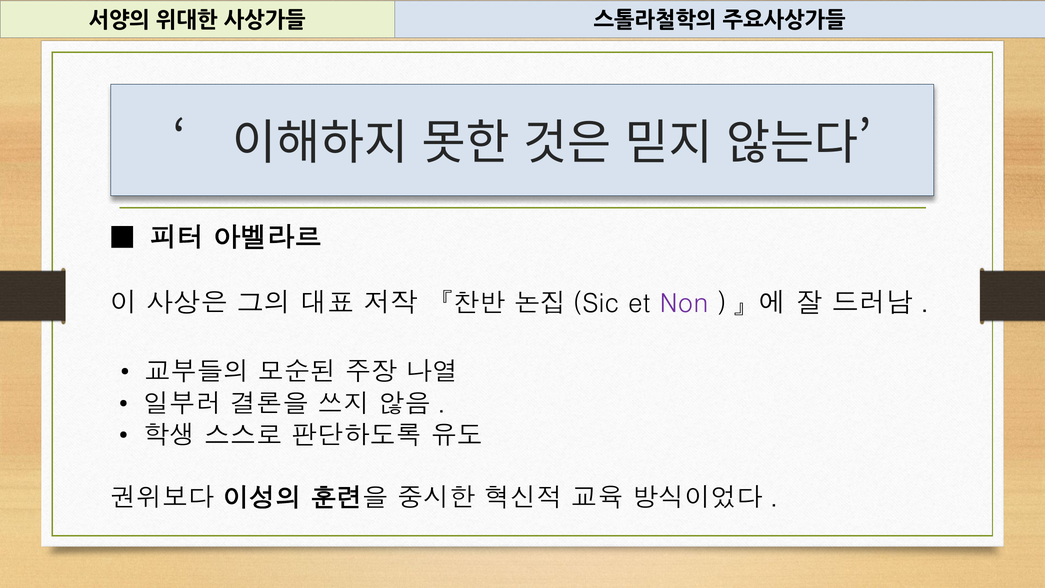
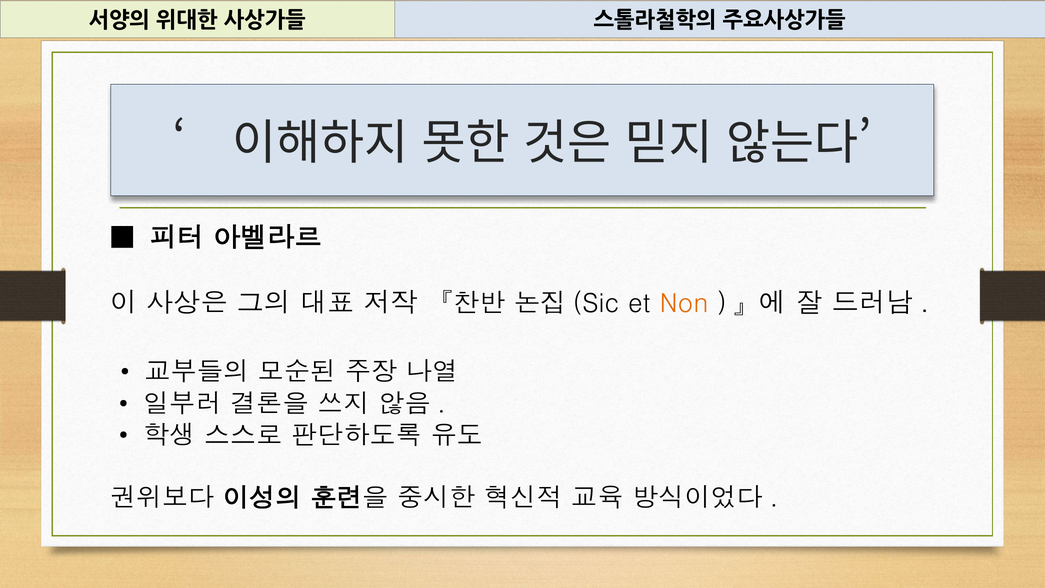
Non colour: purple -> orange
